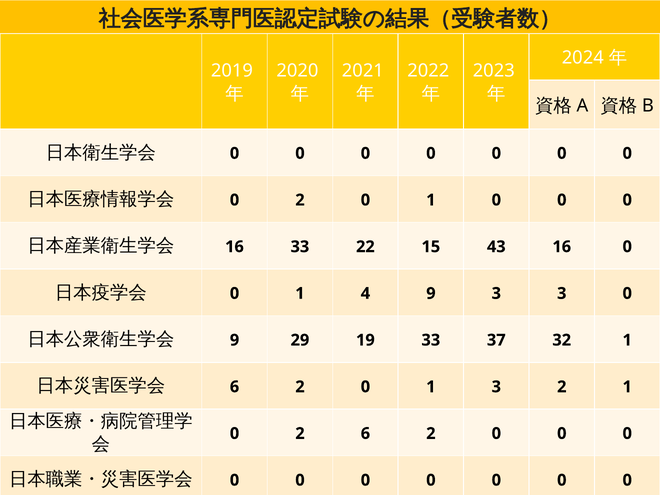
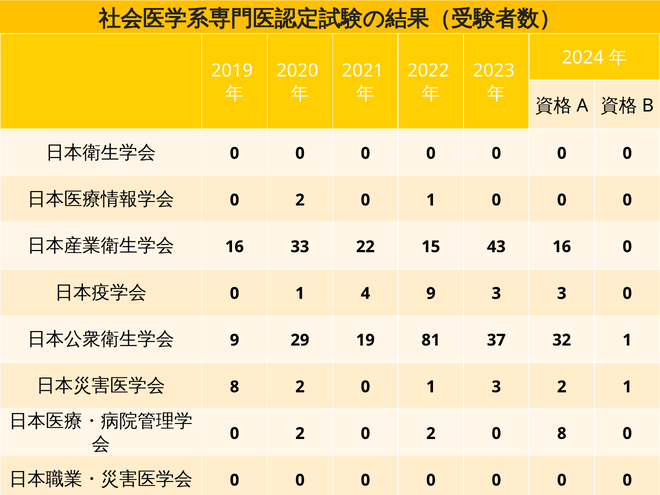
19 33: 33 -> 81
6 at (235, 387): 6 -> 8
6 at (365, 434): 6 -> 0
2 0 0: 0 -> 8
